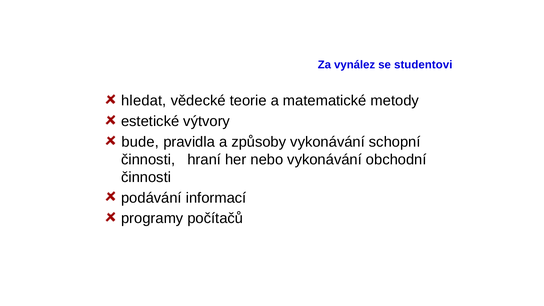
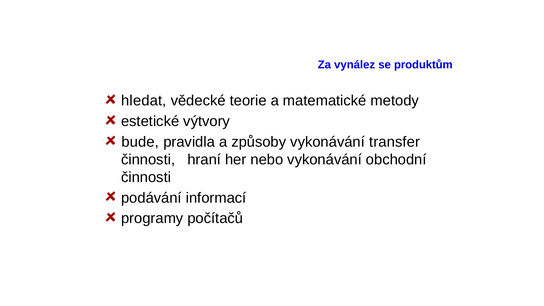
studentovi: studentovi -> produktům
schopní: schopní -> transfer
